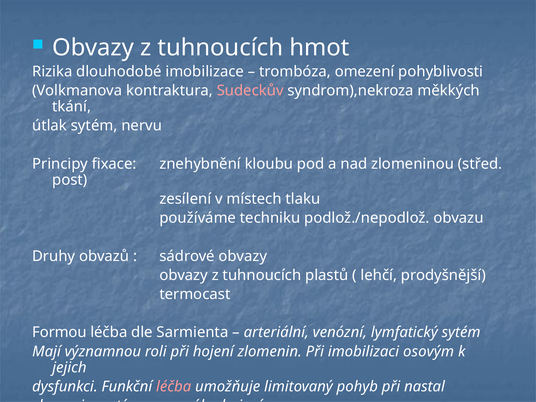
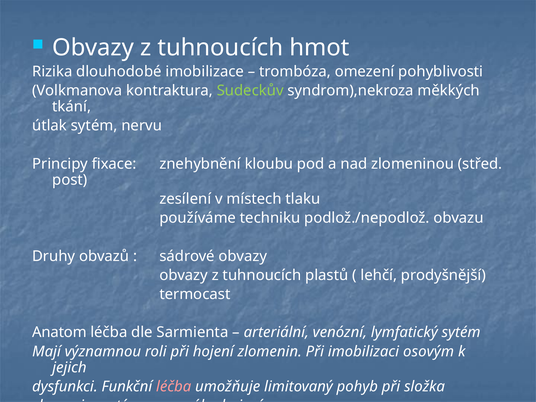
Sudeckův colour: pink -> light green
Formou: Formou -> Anatom
nastal: nastal -> složka
